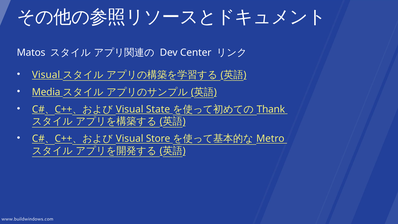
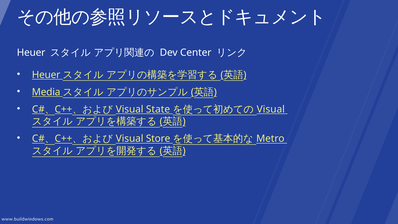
Matos at (31, 53): Matos -> Heuer
Visual at (46, 75): Visual -> Heuer
Thank at (271, 109): Thank -> Visual
